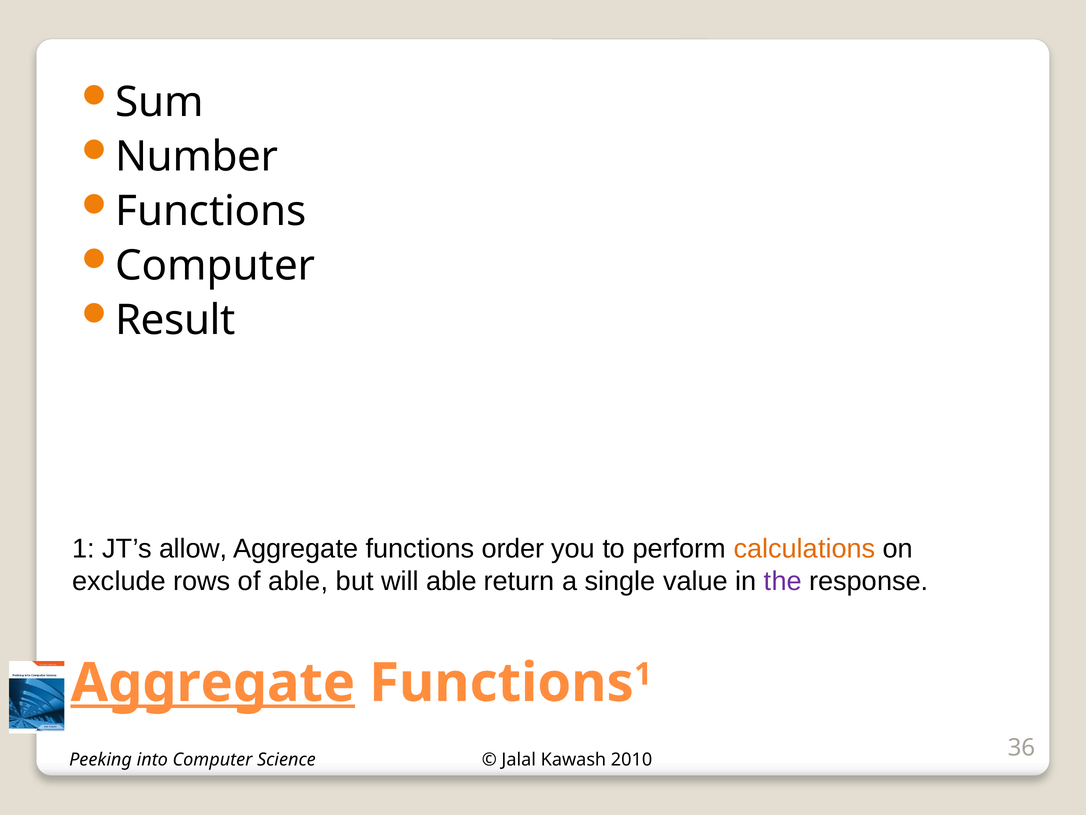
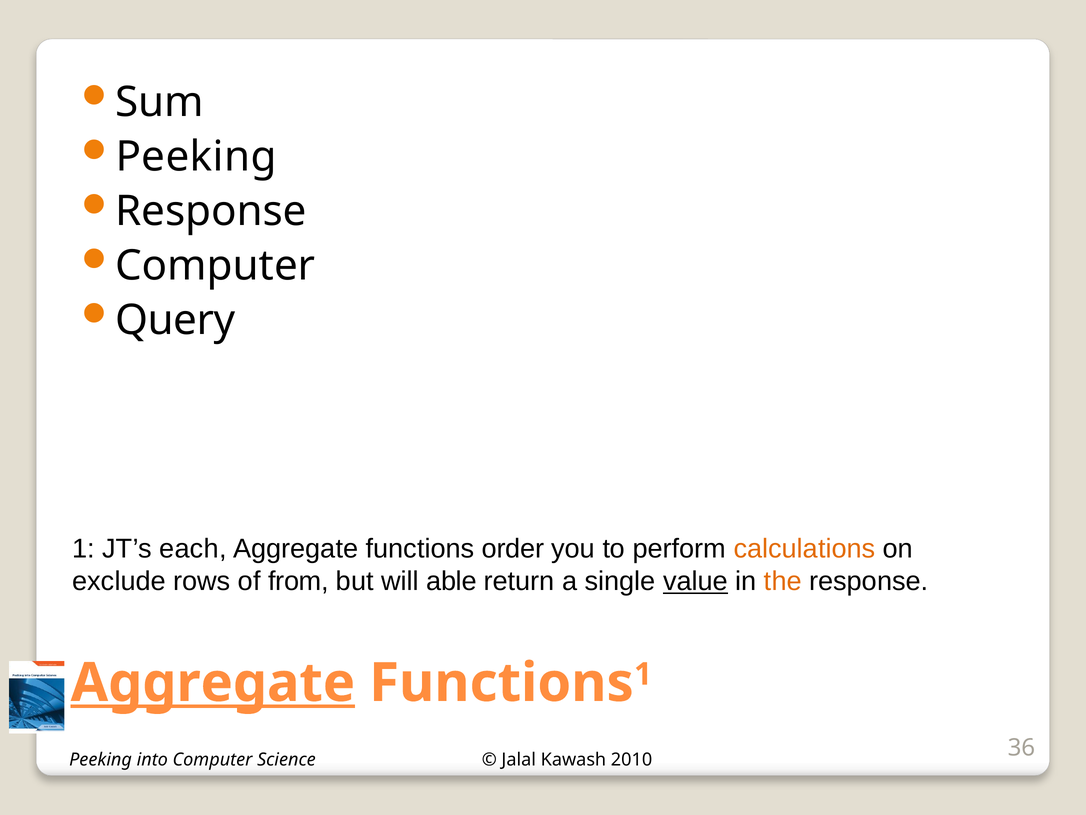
Number at (197, 157): Number -> Peeking
Functions at (211, 211): Functions -> Response
Result: Result -> Query
allow: allow -> each
of able: able -> from
value underline: none -> present
the colour: purple -> orange
